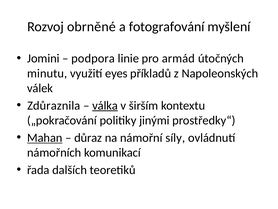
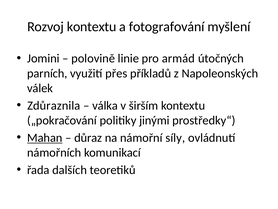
Rozvoj obrněné: obrněné -> kontextu
podpora: podpora -> polovině
minutu: minutu -> parních
eyes: eyes -> přes
válka underline: present -> none
